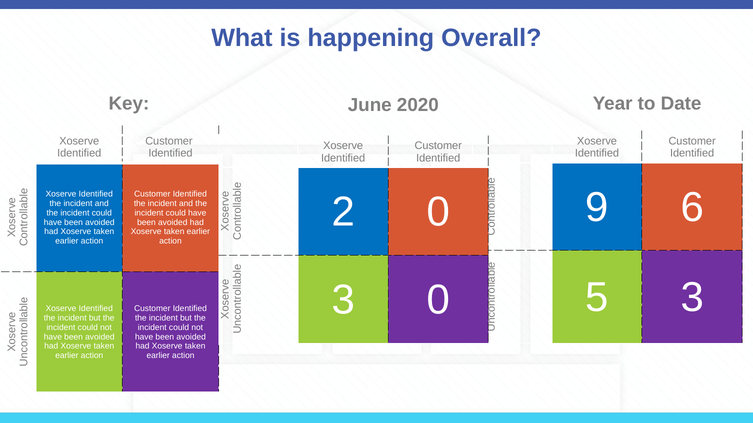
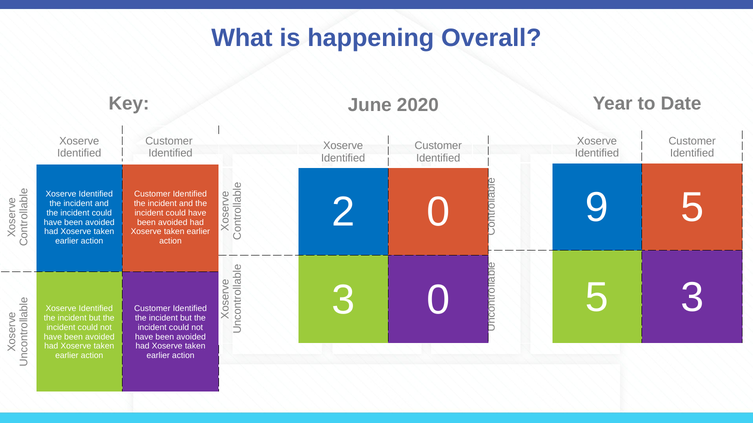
9 6: 6 -> 5
